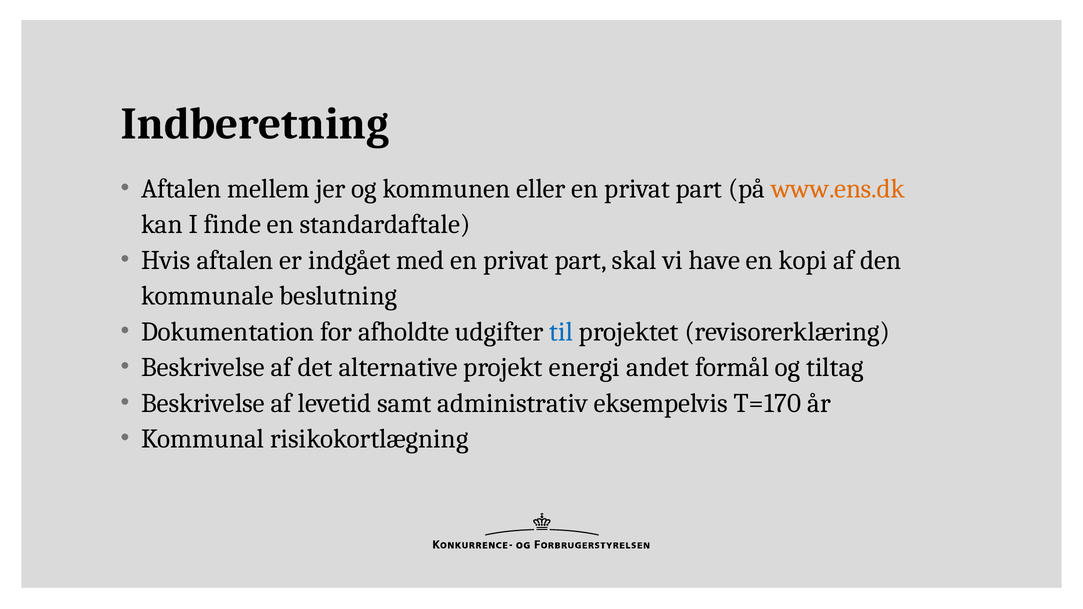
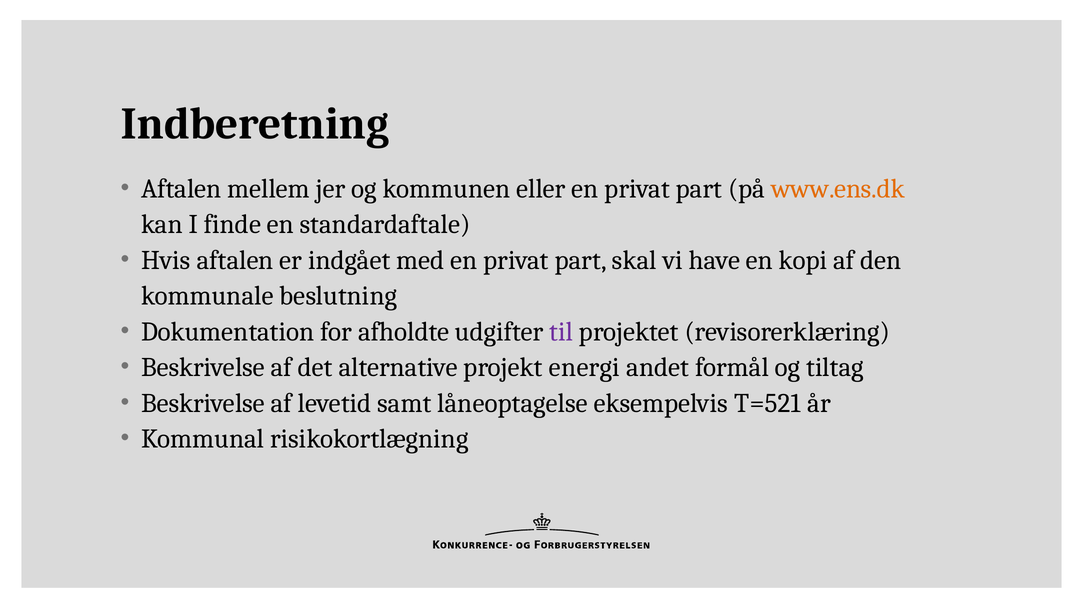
til colour: blue -> purple
administrativ: administrativ -> låneoptagelse
T=170: T=170 -> T=521
